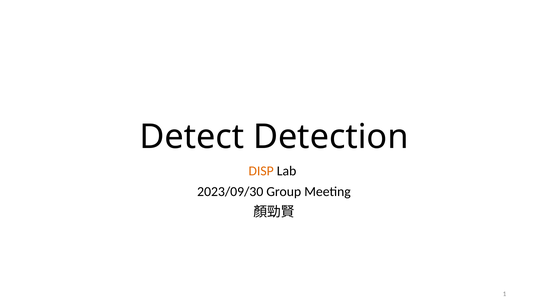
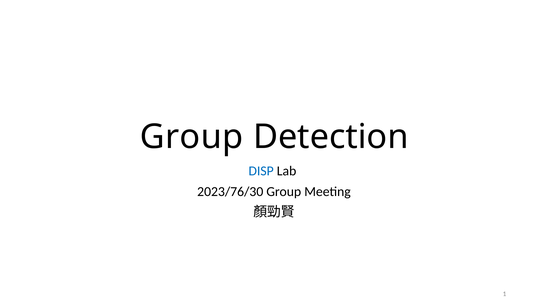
Detect at (192, 137): Detect -> Group
DISP colour: orange -> blue
2023/09/30: 2023/09/30 -> 2023/76/30
